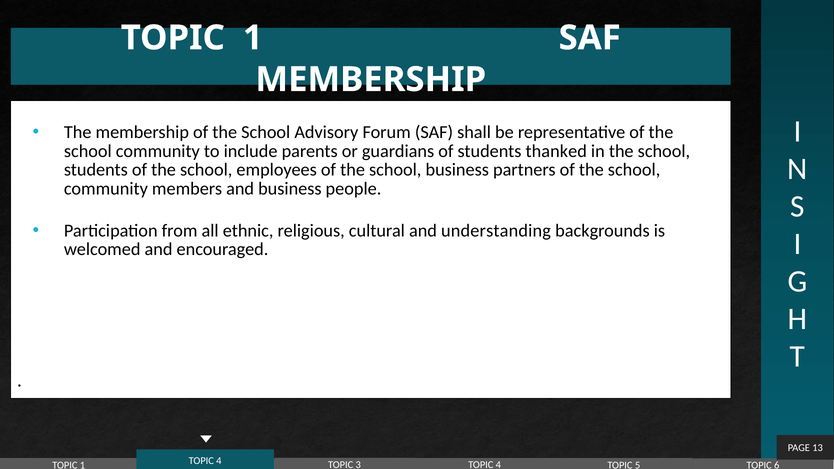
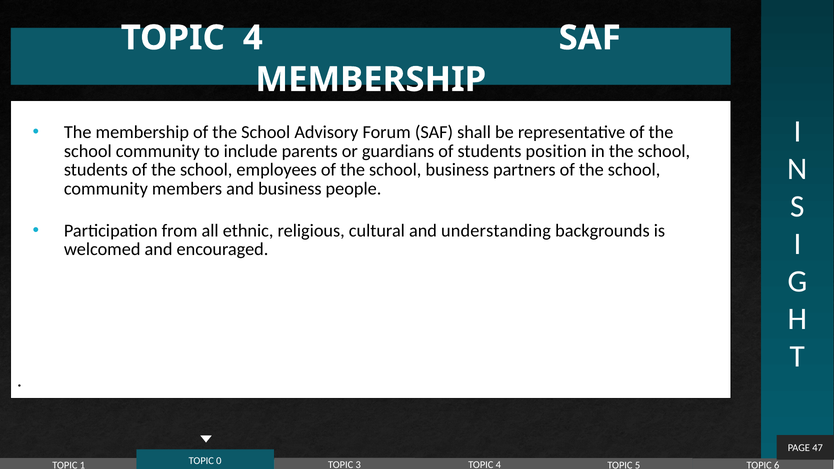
1 at (253, 38): 1 -> 4
thanked: thanked -> position
13: 13 -> 47
4 at (219, 461): 4 -> 0
